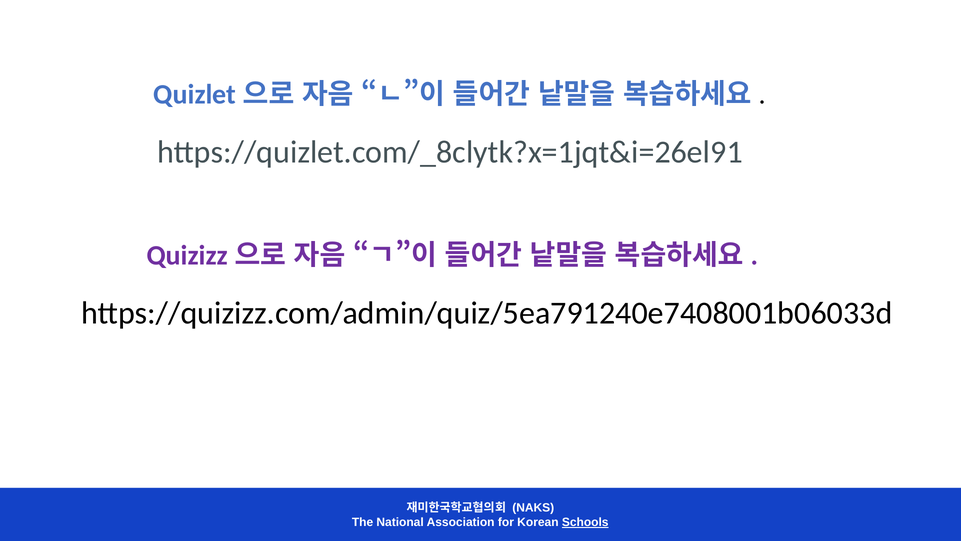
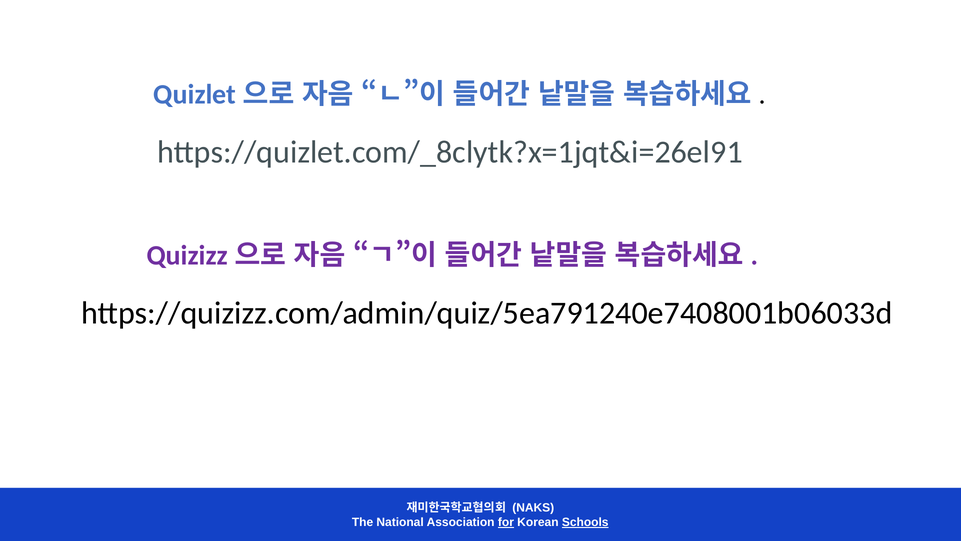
for underline: none -> present
